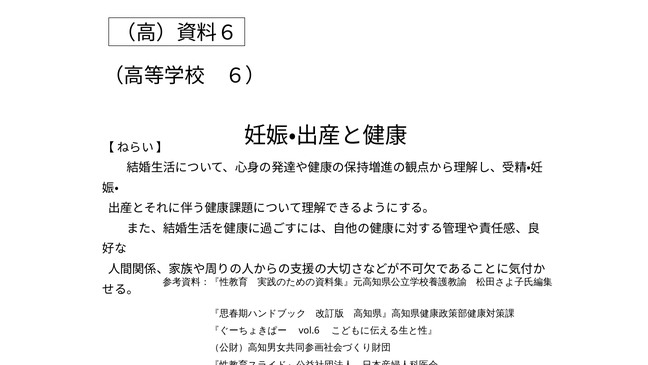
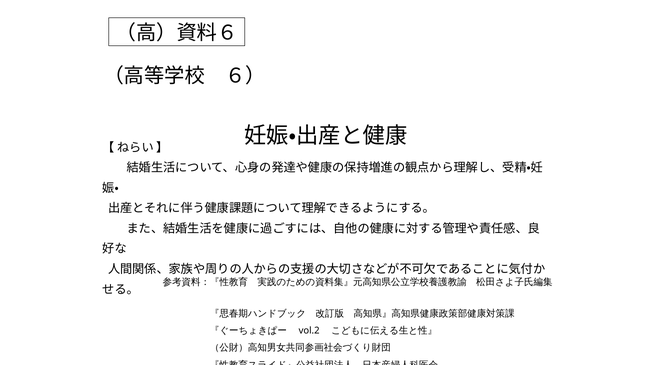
vol.6: vol.6 -> vol.2
